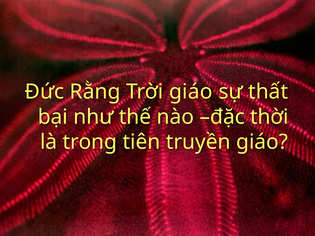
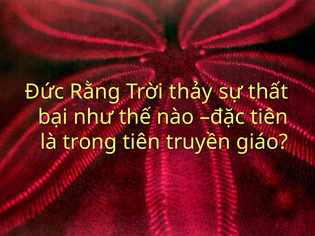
Trời giáo: giáo -> thảy
đặc thời: thời -> tiên
